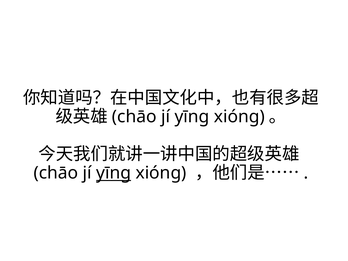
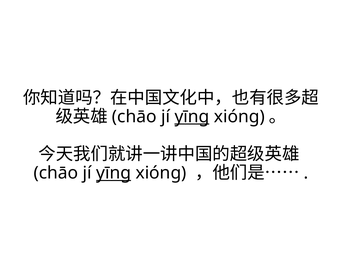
yīng at (192, 117) underline: none -> present
